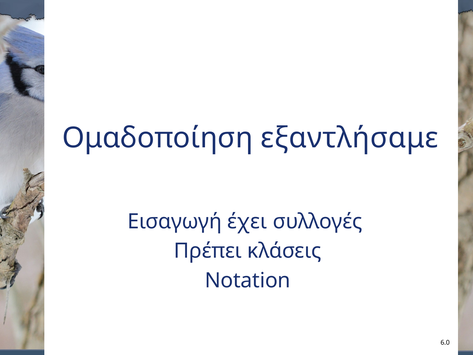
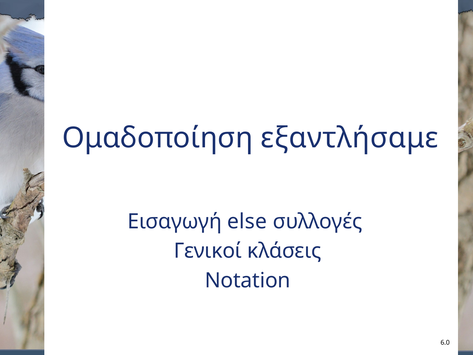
έχει: έχει -> else
Πρέπει: Πρέπει -> Γενικοί
